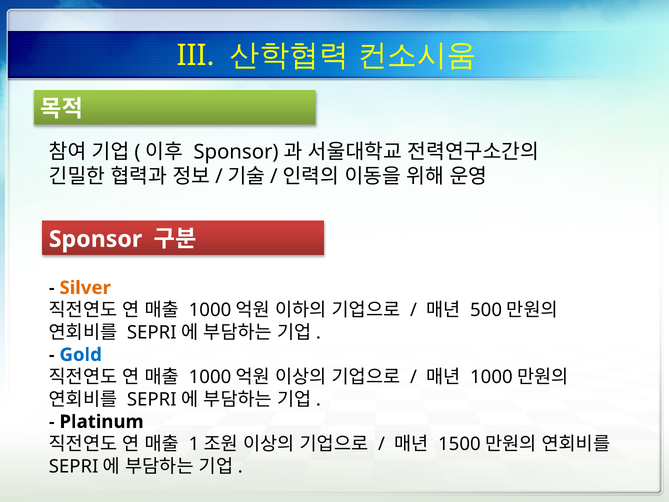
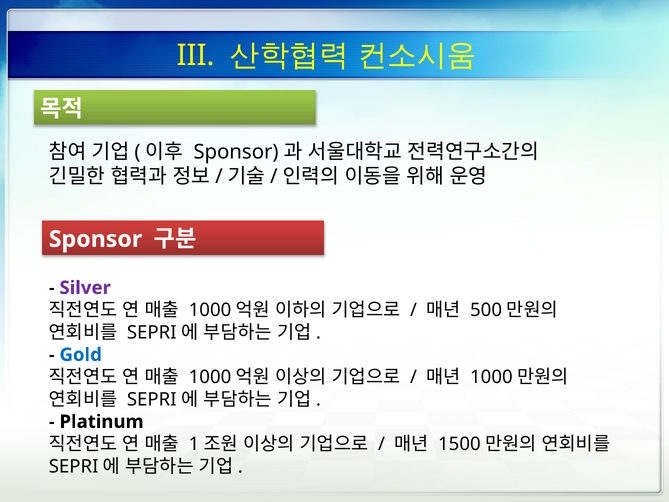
Silver colour: orange -> purple
